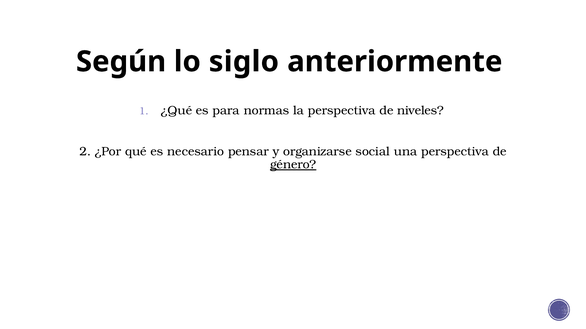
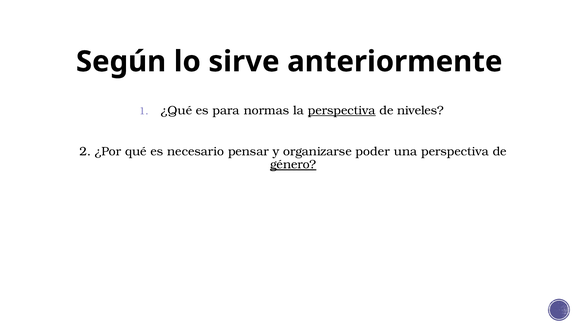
siglo: siglo -> sirve
perspectiva at (342, 111) underline: none -> present
social: social -> poder
